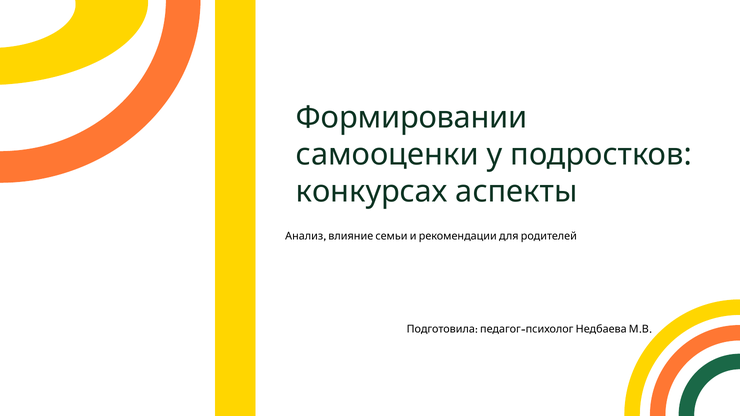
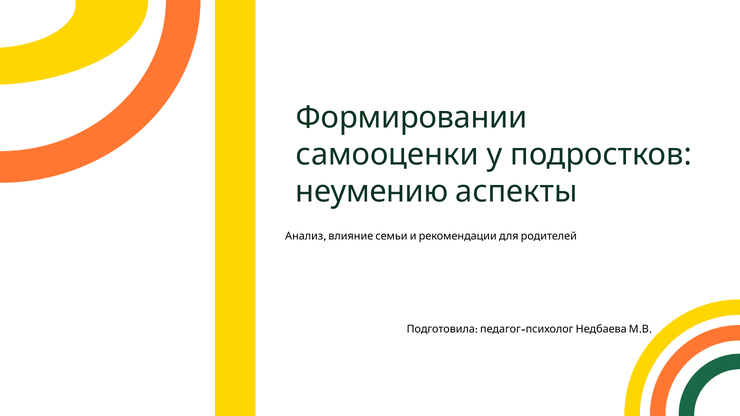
конкурсах: конкурсах -> неумению
